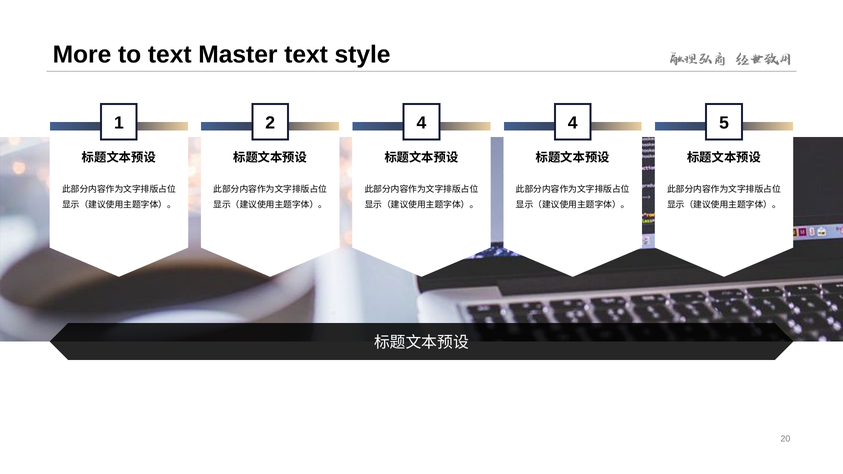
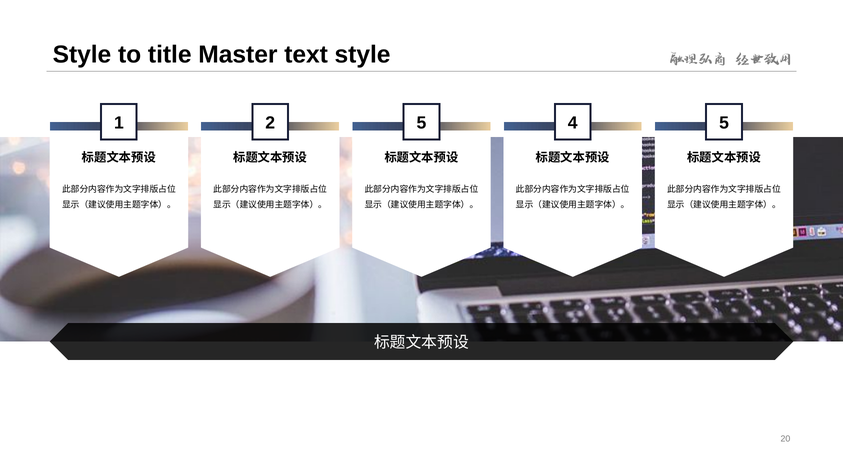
More at (82, 55): More -> Style
to text: text -> title
2 4: 4 -> 5
